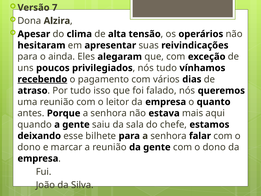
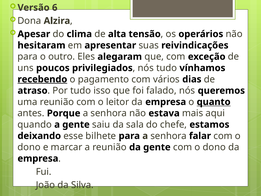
7: 7 -> 6
ainda: ainda -> outro
quanto underline: none -> present
